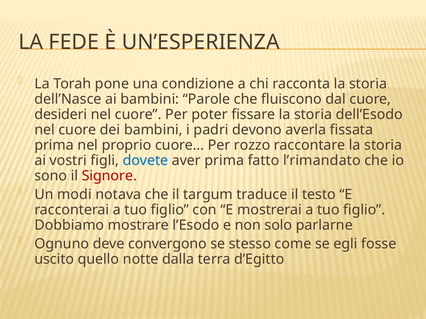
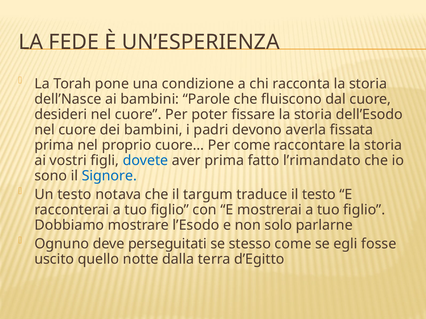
Per rozzo: rozzo -> come
Signore colour: red -> blue
Un modi: modi -> testo
convergono: convergono -> perseguitati
